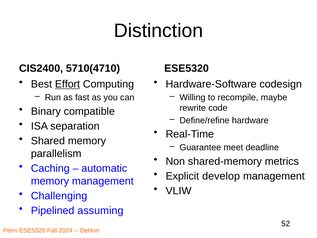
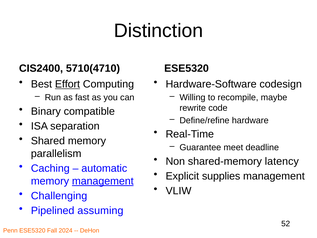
metrics: metrics -> latency
develop: develop -> supplies
management at (103, 181) underline: none -> present
